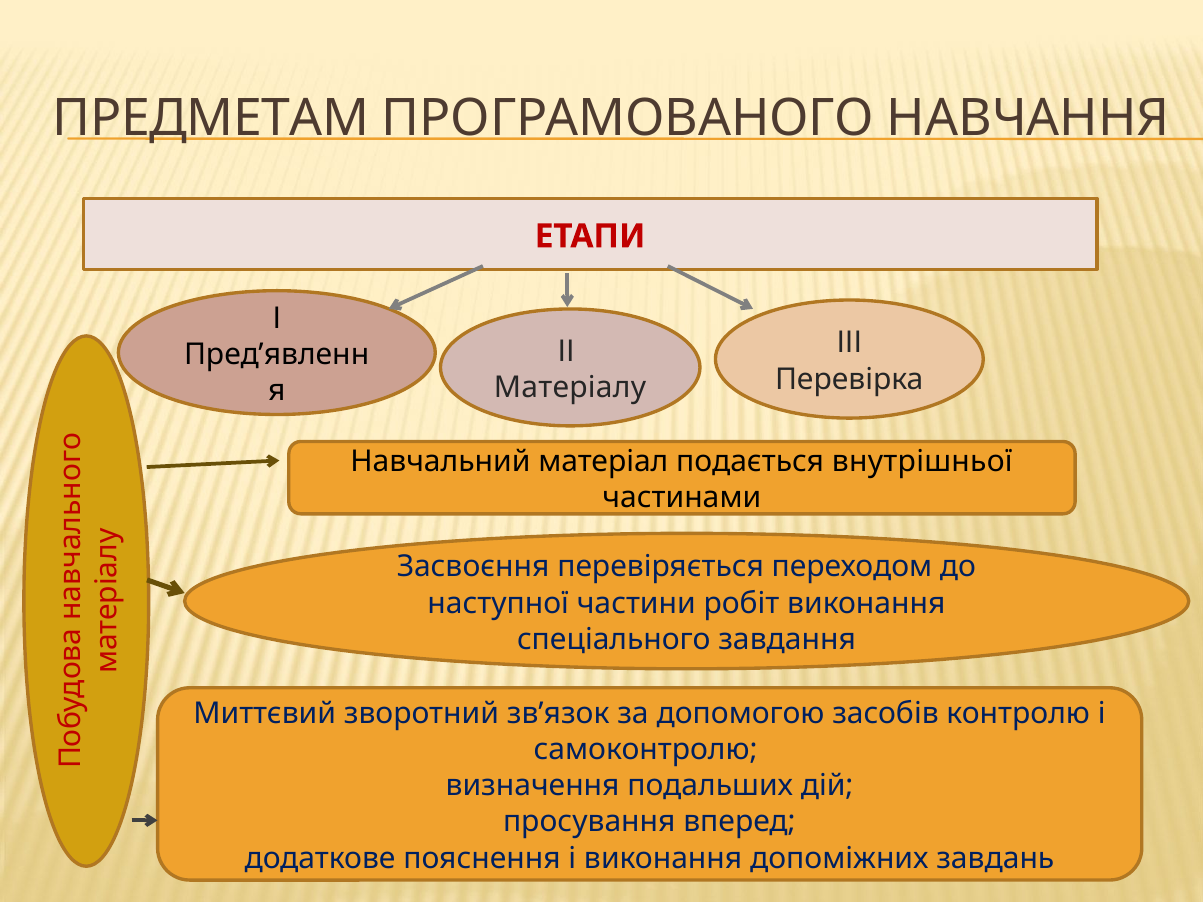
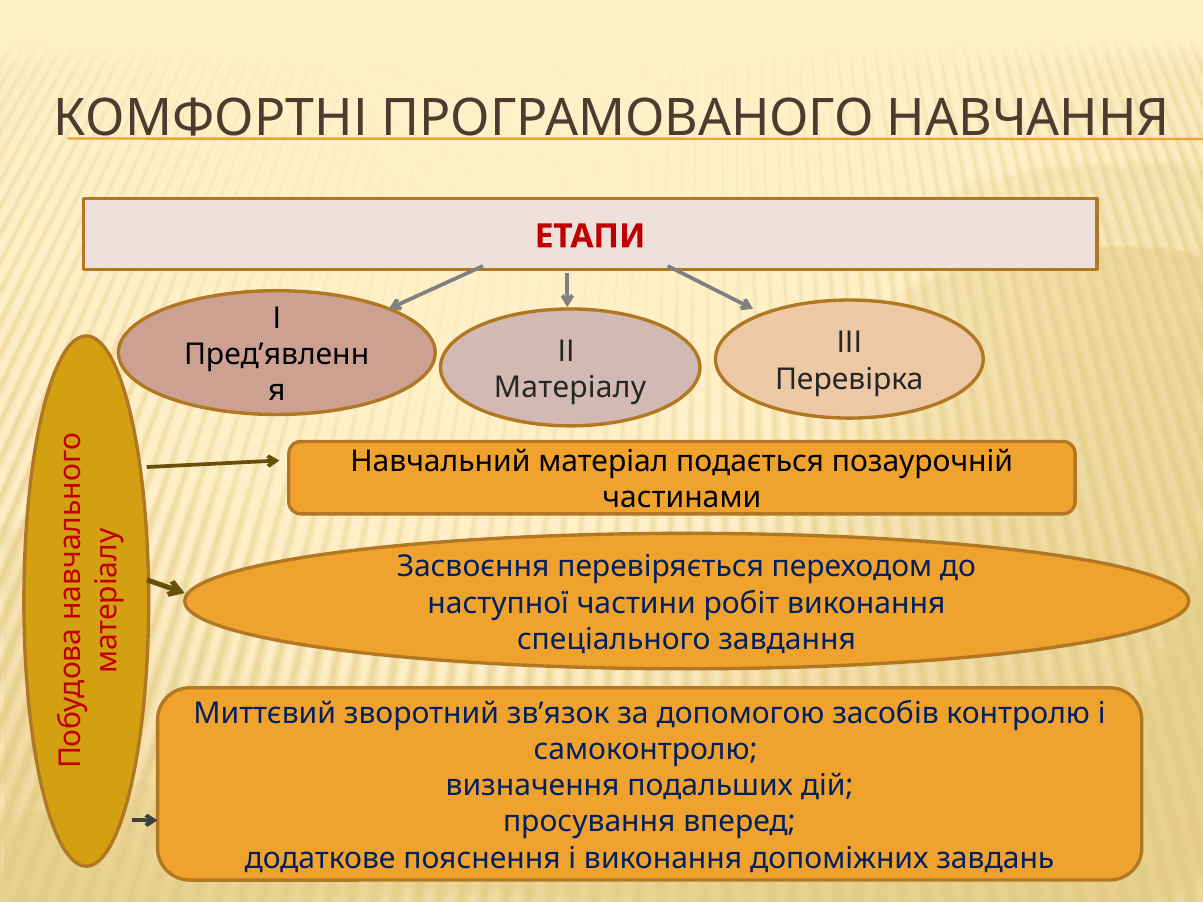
ПРЕДМЕТАМ: ПРЕДМЕТАМ -> КОМФОРТНІ
внутрішньої: внутрішньої -> позаурочній
